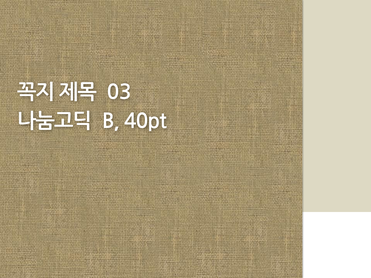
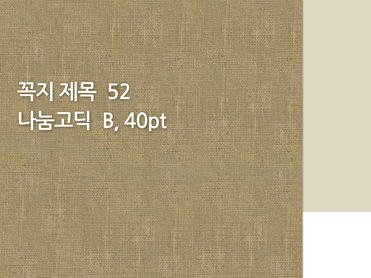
03: 03 -> 52
